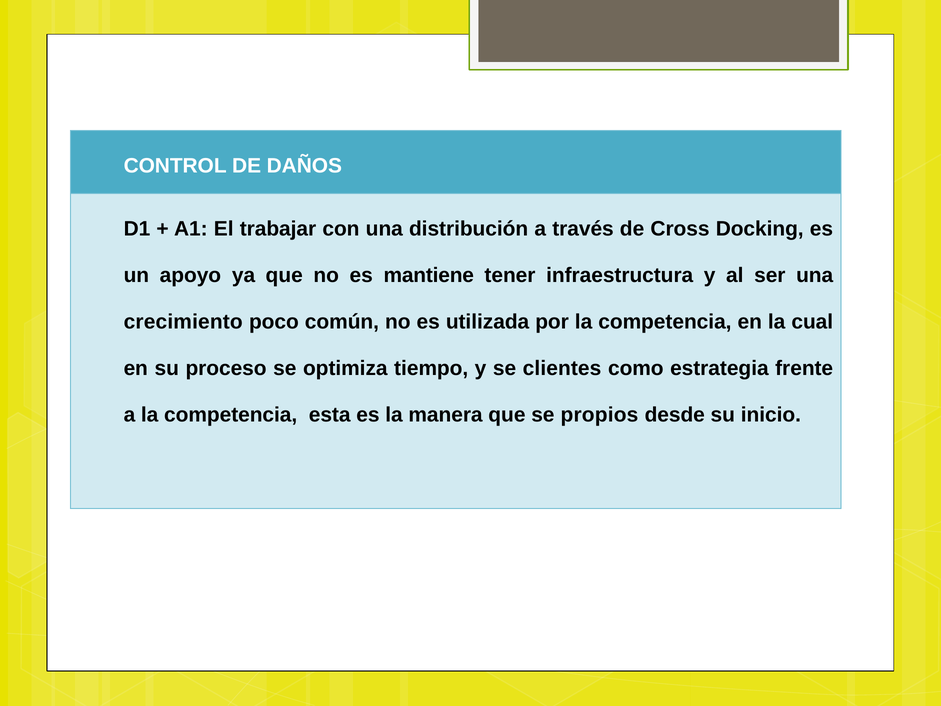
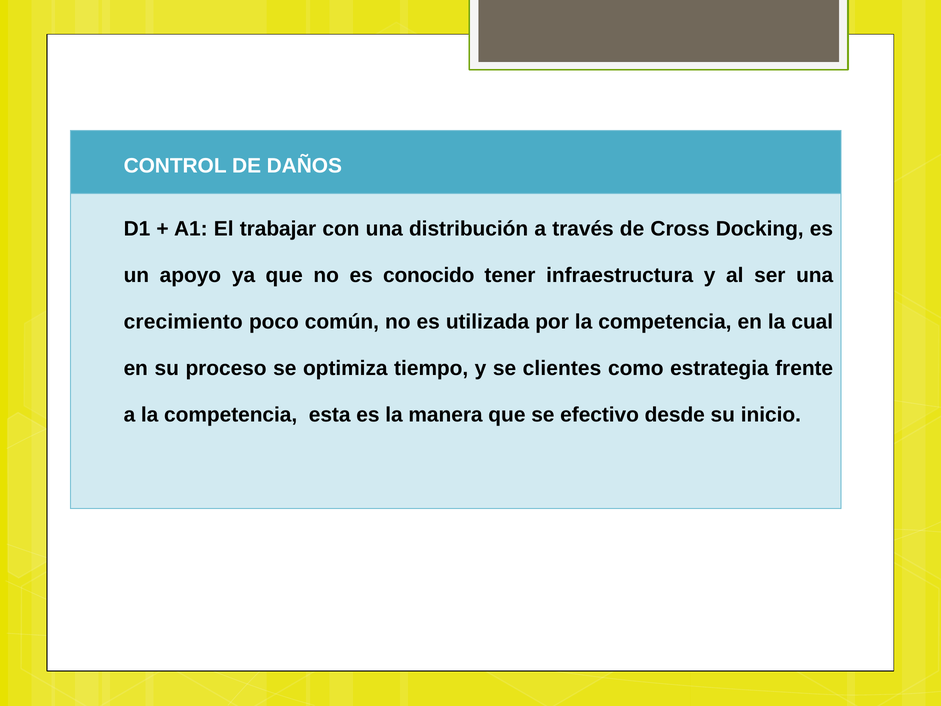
mantiene: mantiene -> conocido
propios: propios -> efectivo
